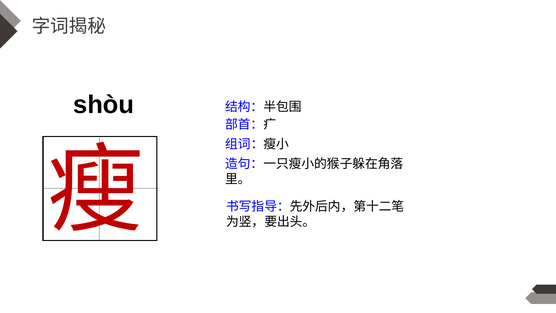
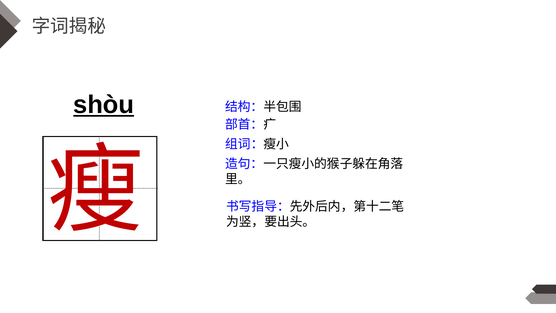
shòu underline: none -> present
